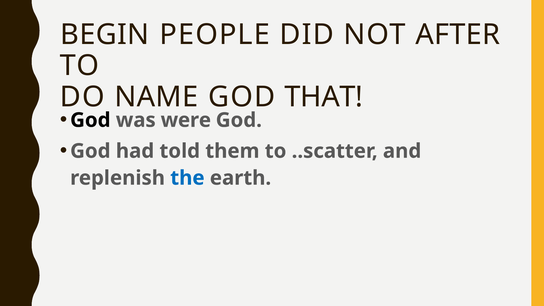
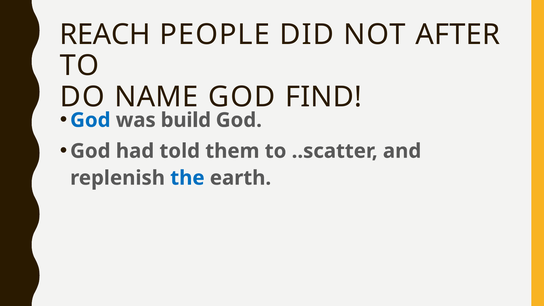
BEGIN: BEGIN -> REACH
THAT: THAT -> FIND
God at (90, 120) colour: black -> blue
were: were -> build
